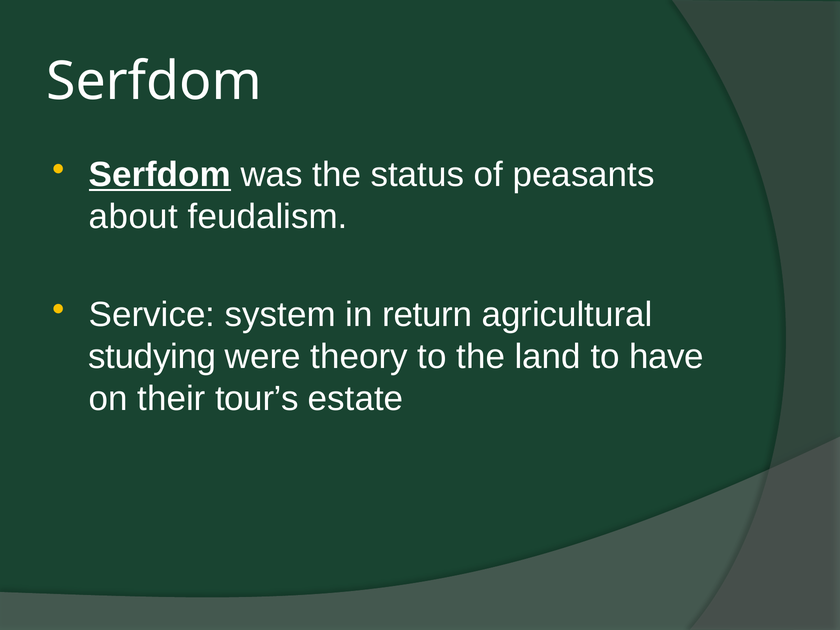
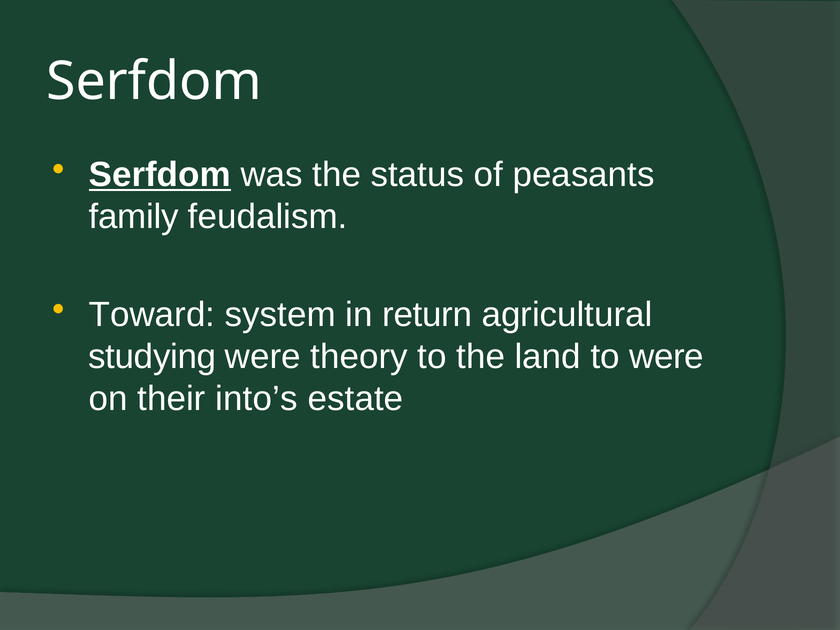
about: about -> family
Service: Service -> Toward
to have: have -> were
tour’s: tour’s -> into’s
